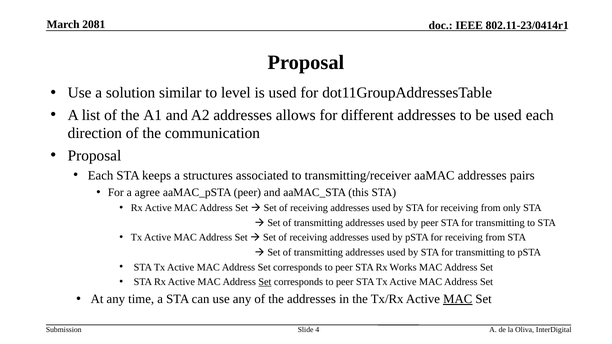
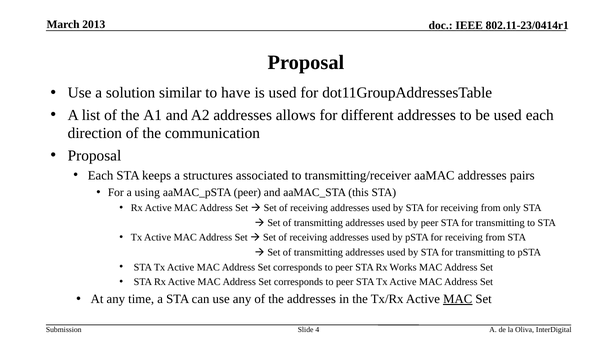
2081: 2081 -> 2013
level: level -> have
agree: agree -> using
Set at (265, 282) underline: present -> none
